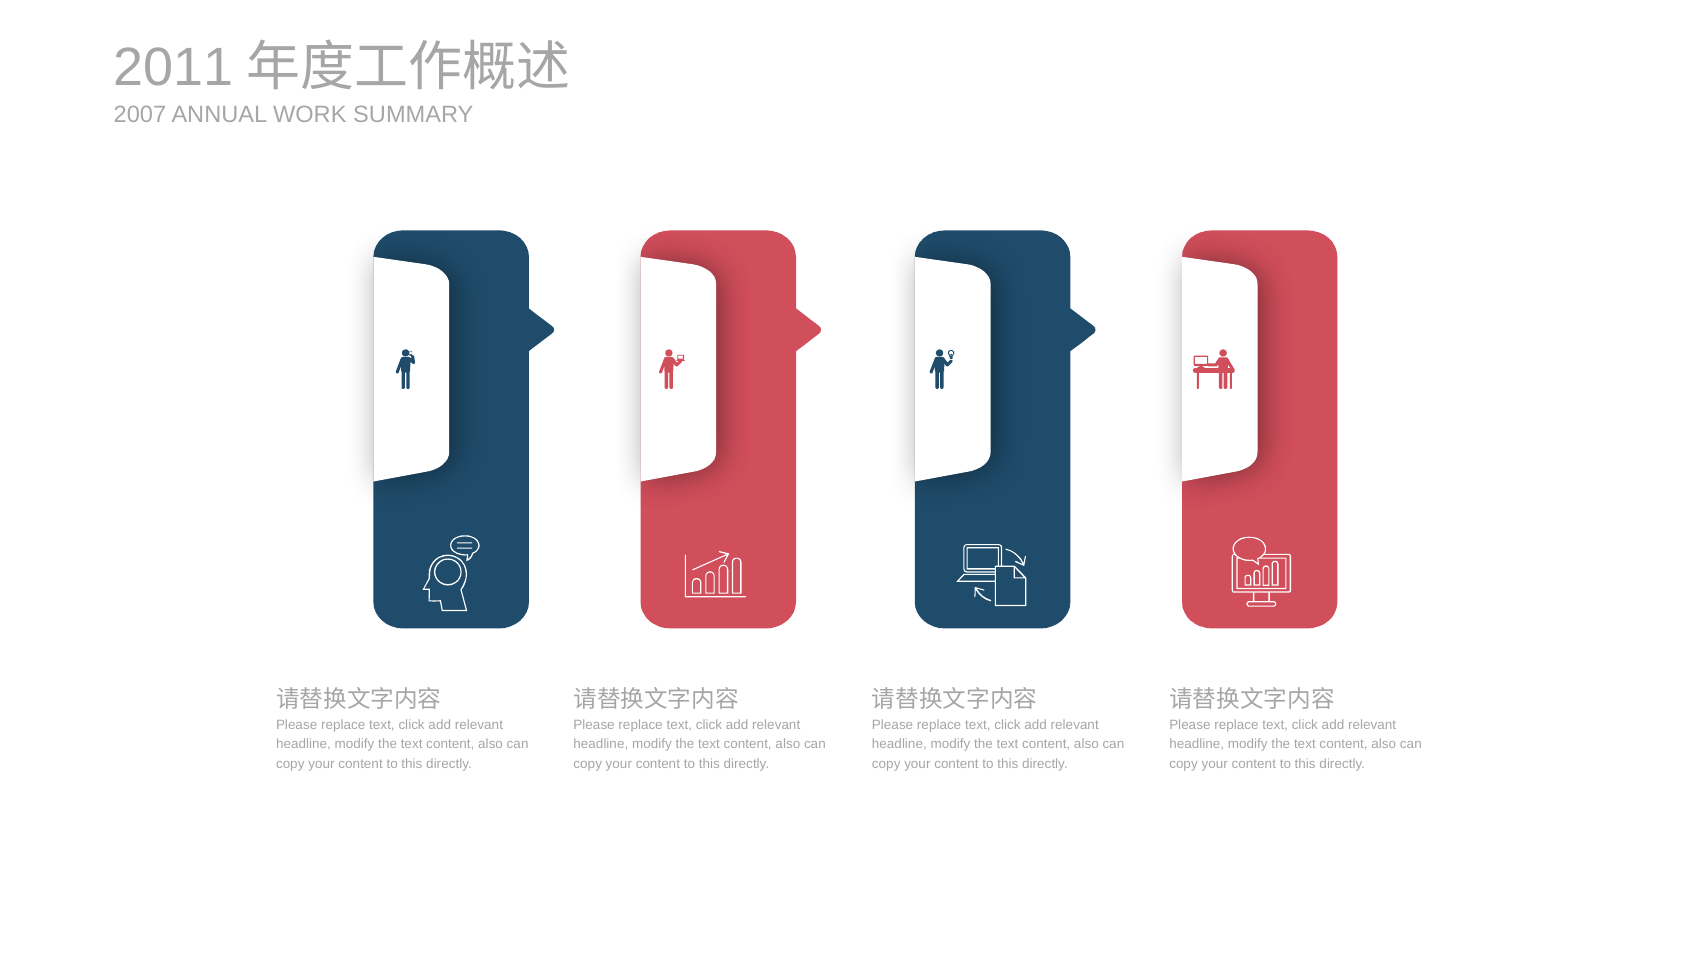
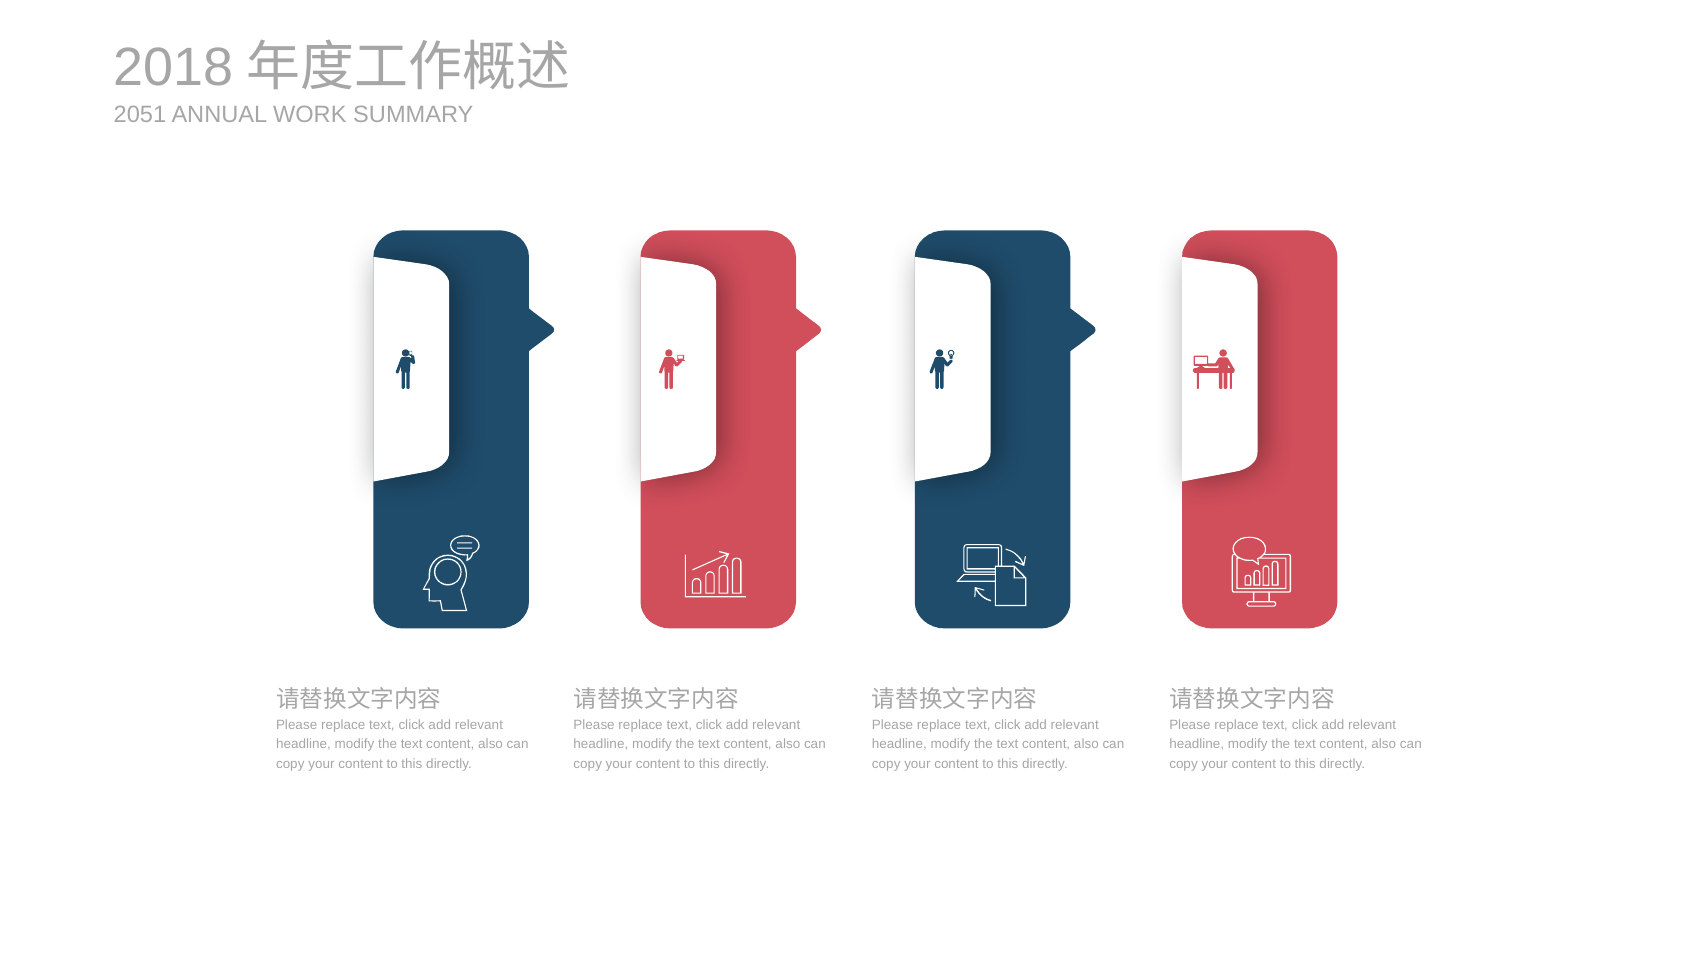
2011: 2011 -> 2018
2007: 2007 -> 2051
